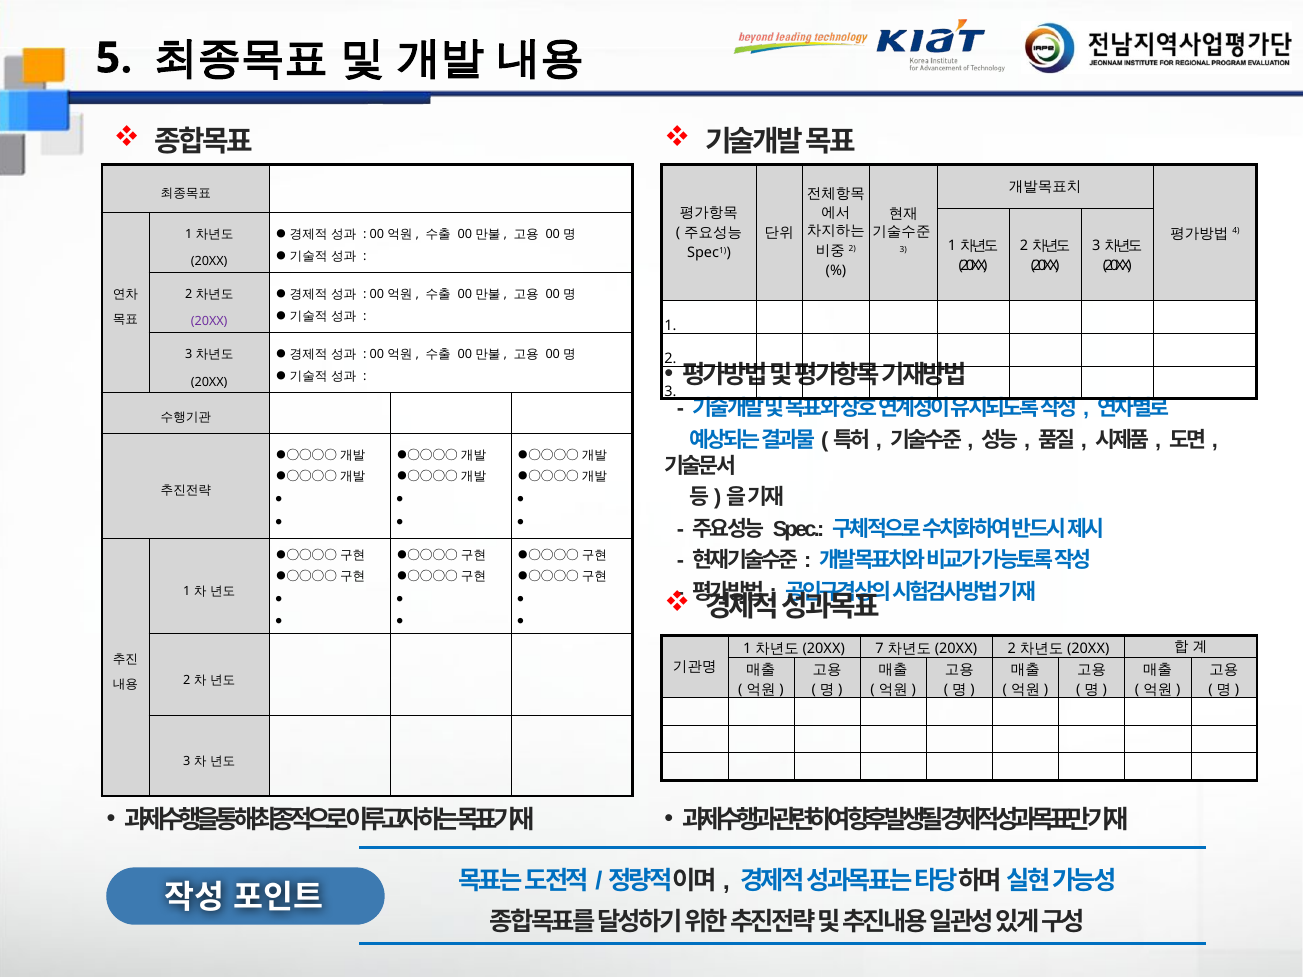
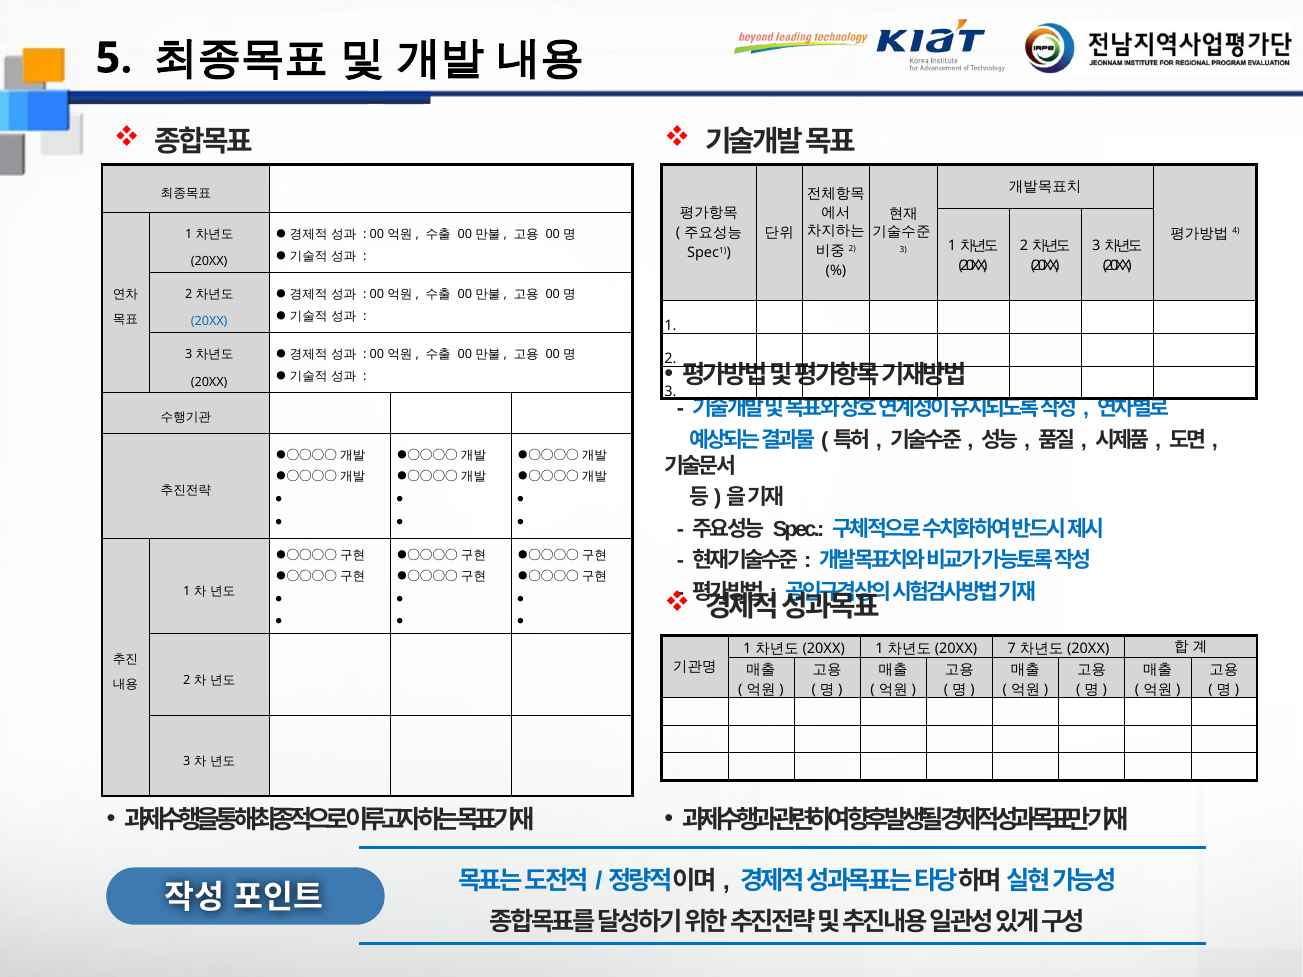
20XX at (209, 322) colour: purple -> blue
7 at (879, 649): 7 -> 1
2 at (1012, 649): 2 -> 7
